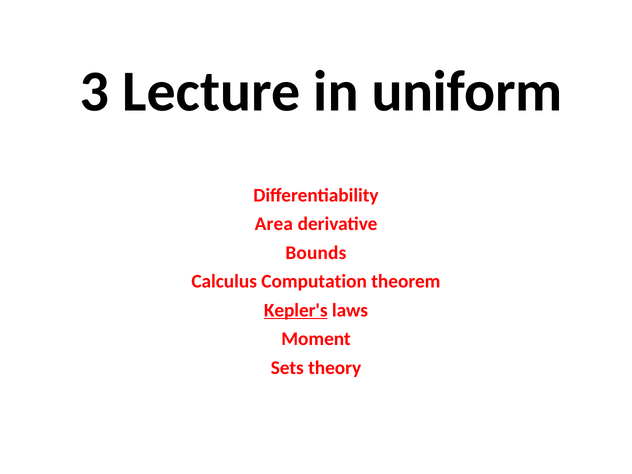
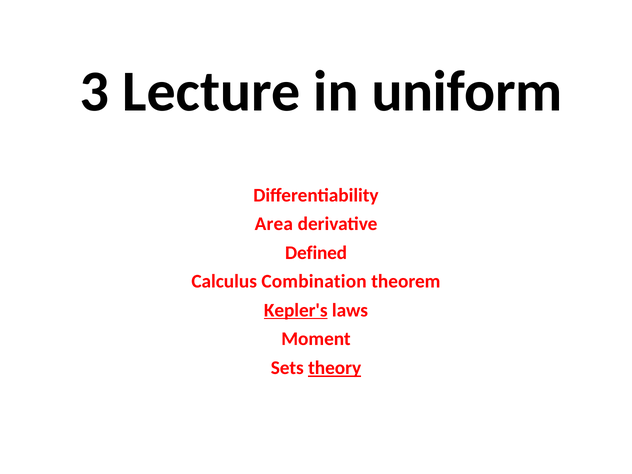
Bounds: Bounds -> Defined
Computation: Computation -> Combination
theory underline: none -> present
